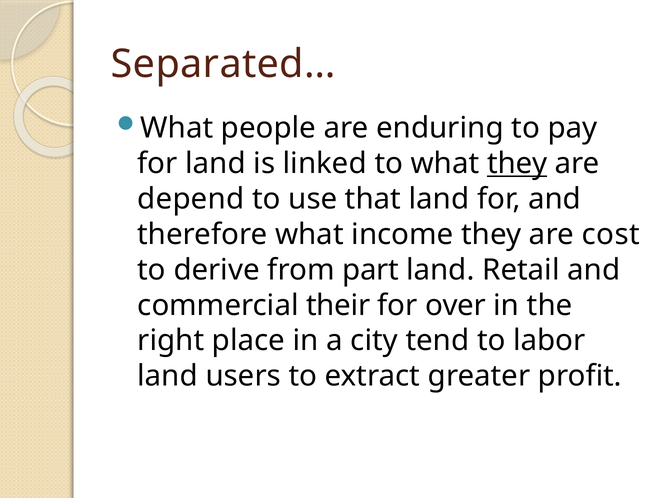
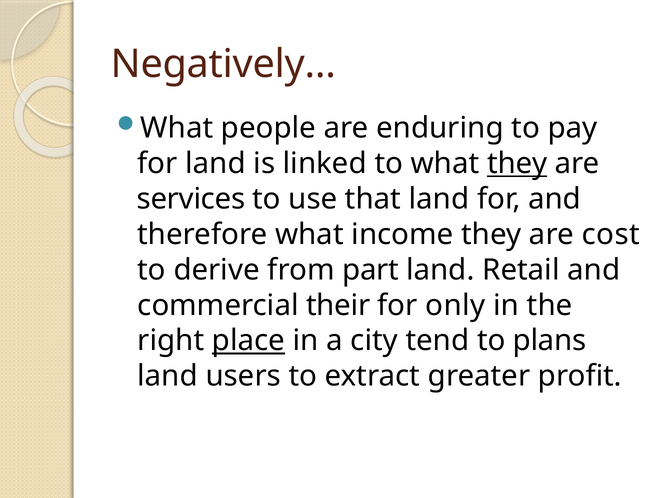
Separated…: Separated… -> Negatively…
depend: depend -> services
over: over -> only
place underline: none -> present
labor: labor -> plans
